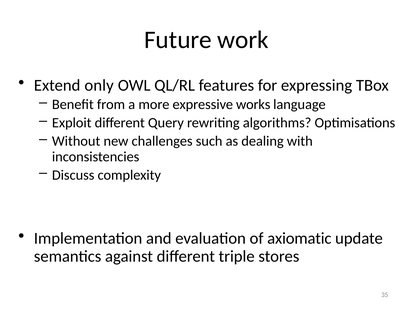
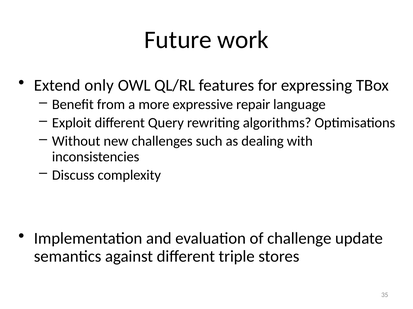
works: works -> repair
axiomatic: axiomatic -> challenge
